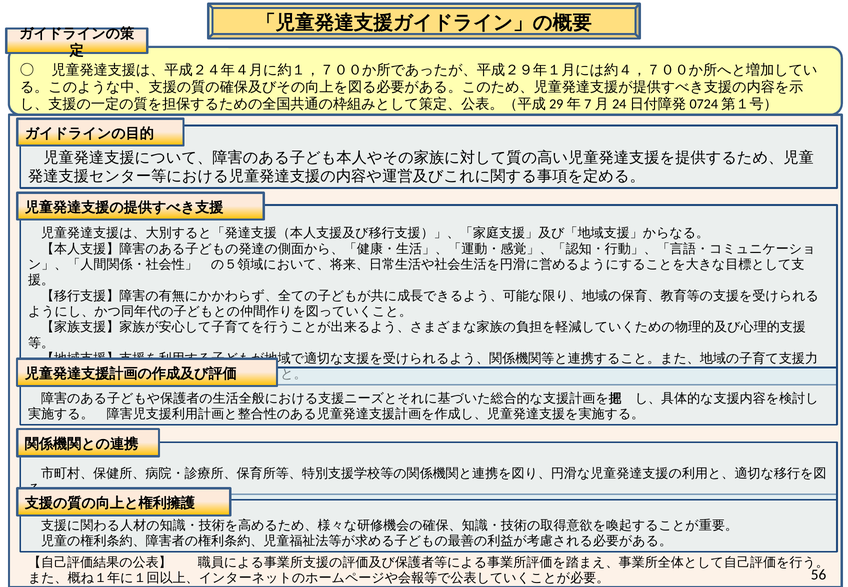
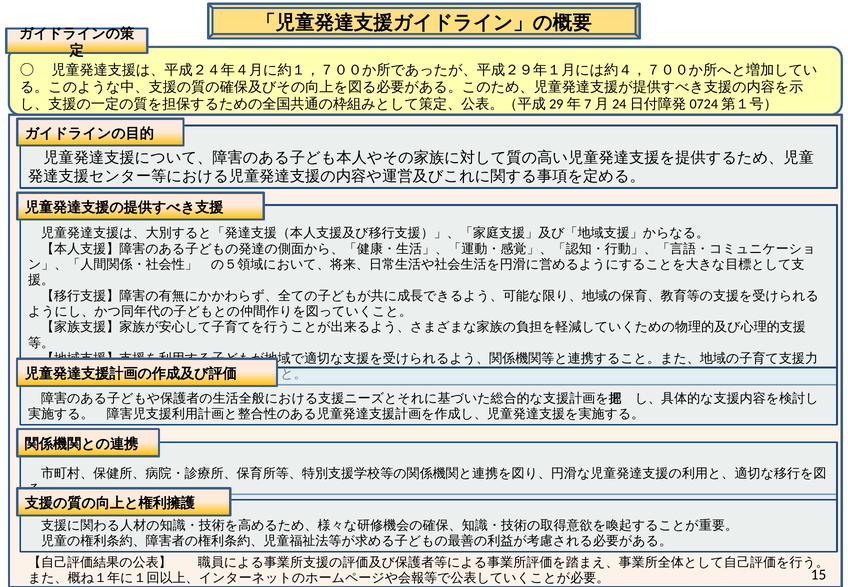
56: 56 -> 15
